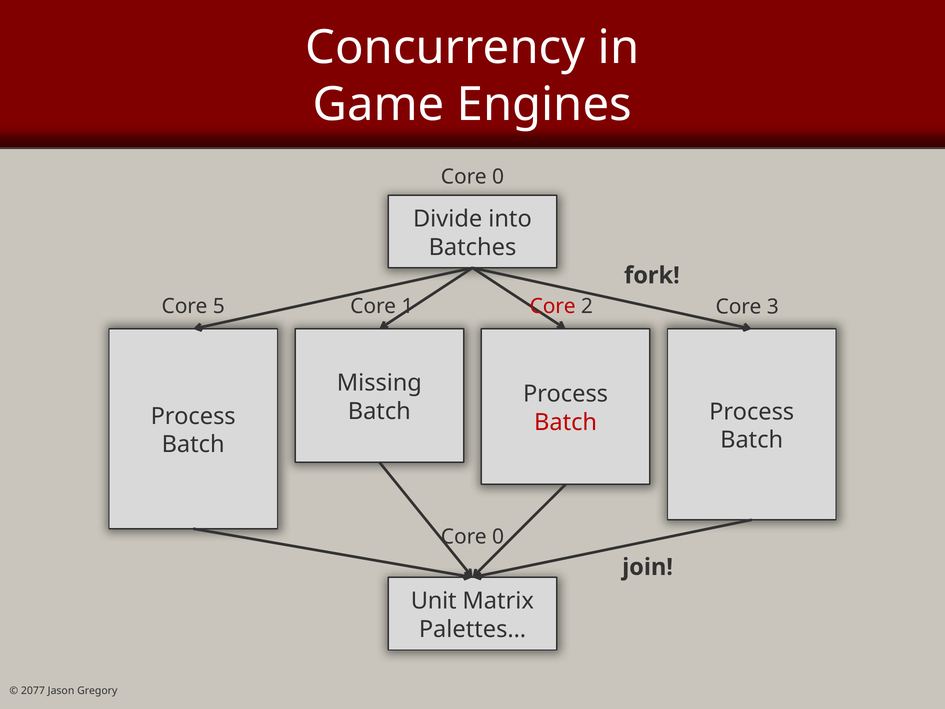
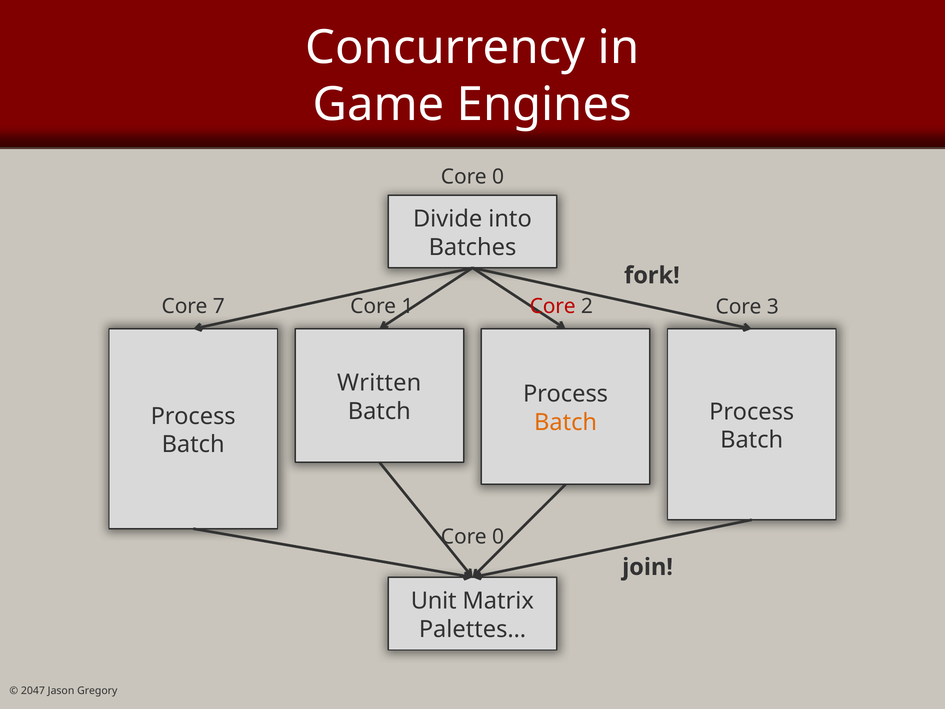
5: 5 -> 7
Missing: Missing -> Written
Batch at (566, 422) colour: red -> orange
2077: 2077 -> 2047
